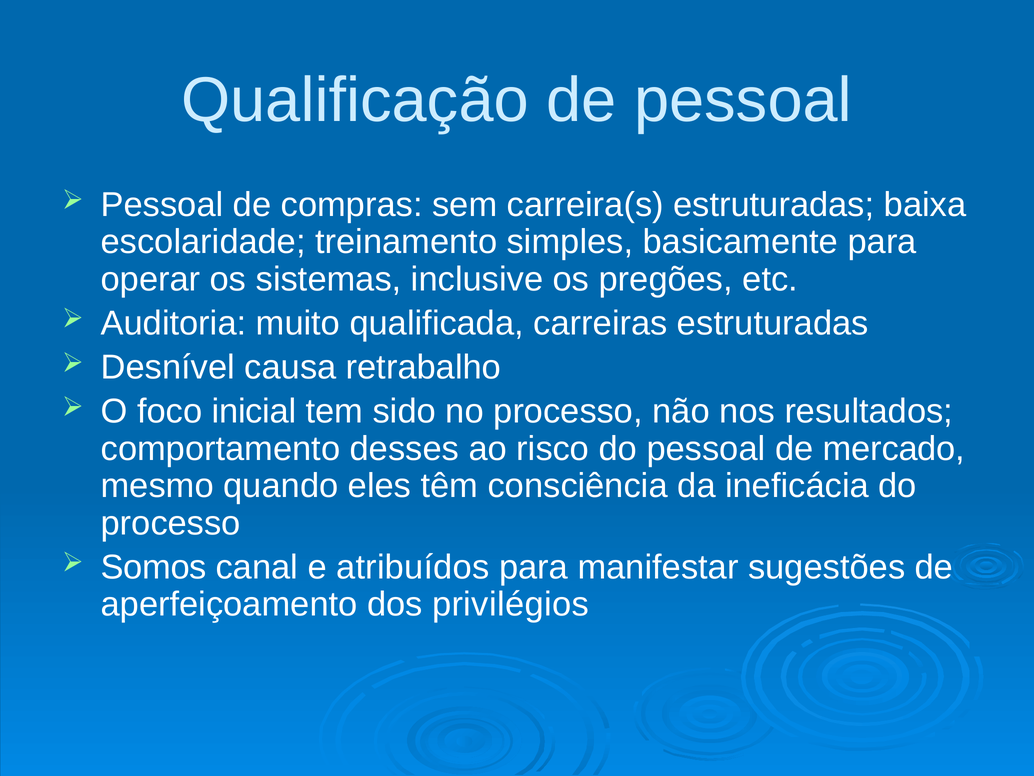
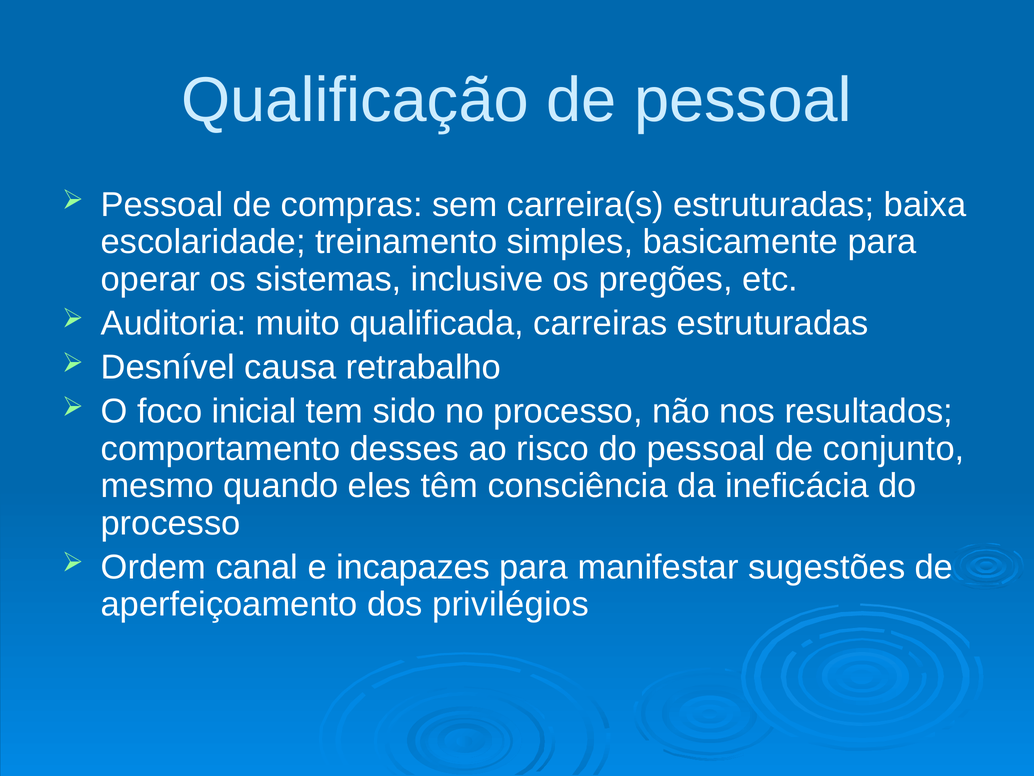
mercado: mercado -> conjunto
Somos: Somos -> Ordem
atribuídos: atribuídos -> incapazes
